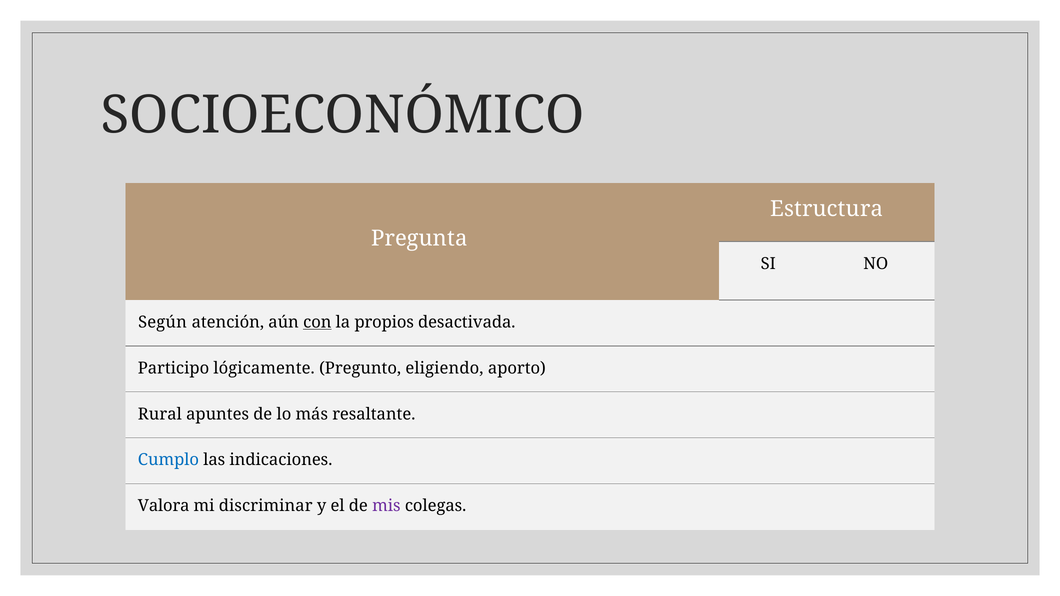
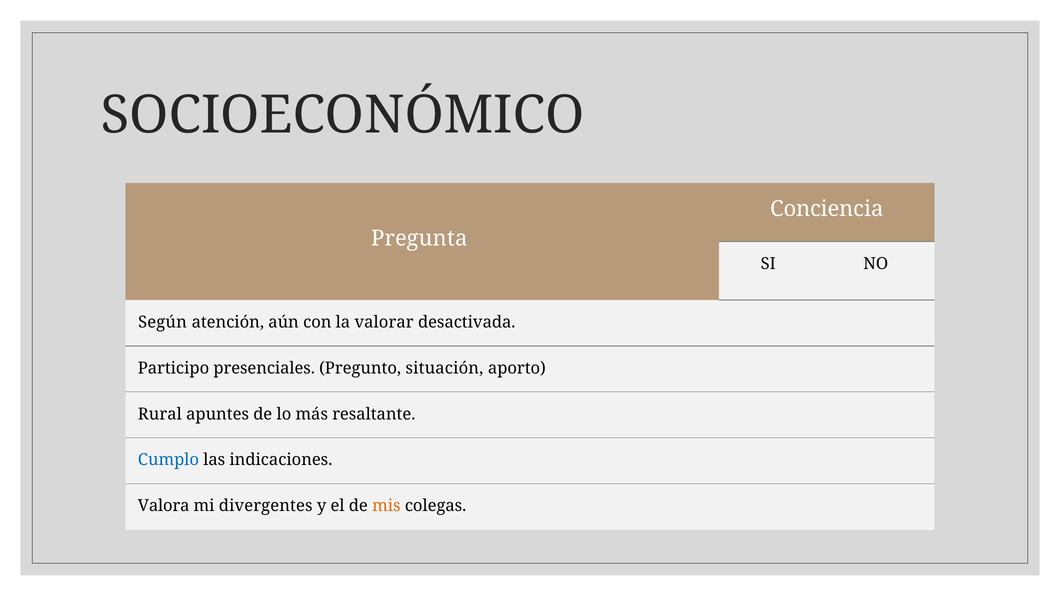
Estructura: Estructura -> Conciencia
con underline: present -> none
propios: propios -> valorar
lógicamente: lógicamente -> presenciales
eligiendo: eligiendo -> situación
discriminar: discriminar -> divergentes
mis colour: purple -> orange
